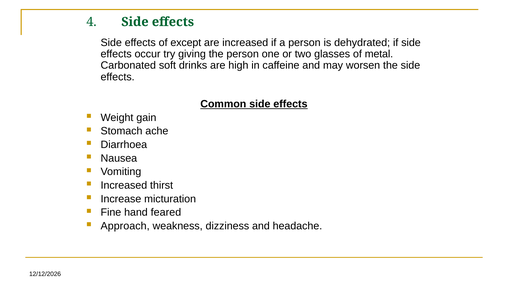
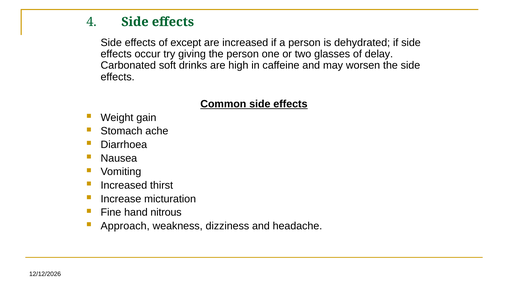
metal: metal -> delay
feared: feared -> nitrous
